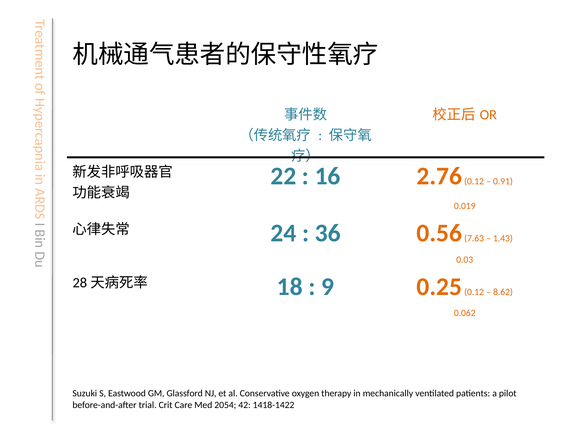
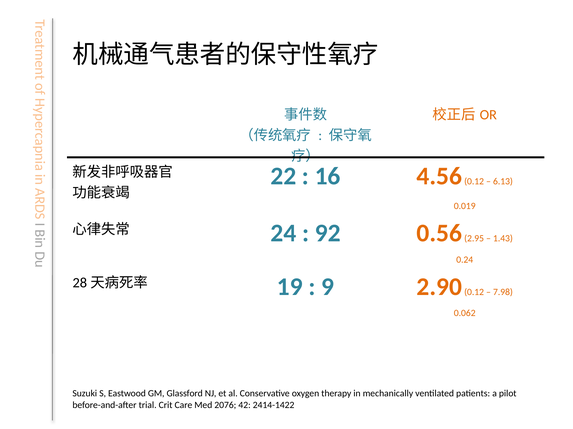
2.76: 2.76 -> 4.56
0.91: 0.91 -> 6.13
36: 36 -> 92
7.63: 7.63 -> 2.95
0.03: 0.03 -> 0.24
18: 18 -> 19
0.25: 0.25 -> 2.90
8.62: 8.62 -> 7.98
2054: 2054 -> 2076
1418-1422: 1418-1422 -> 2414-1422
